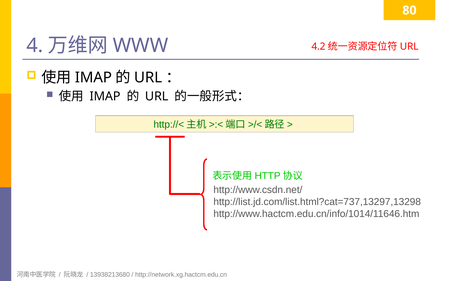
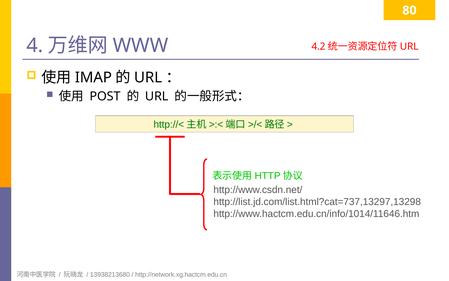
IMAP at (105, 96): IMAP -> POST
